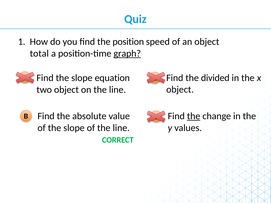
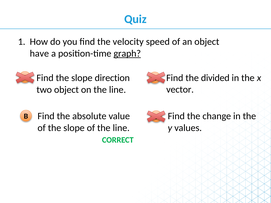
position: position -> velocity
total: total -> have
equation: equation -> direction
object at (180, 90): object -> vector
the at (194, 116) underline: present -> none
